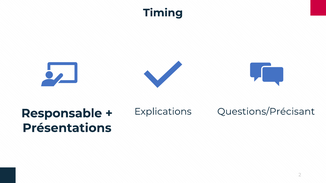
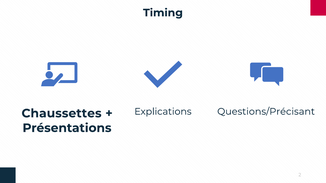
Responsable: Responsable -> Chaussettes
